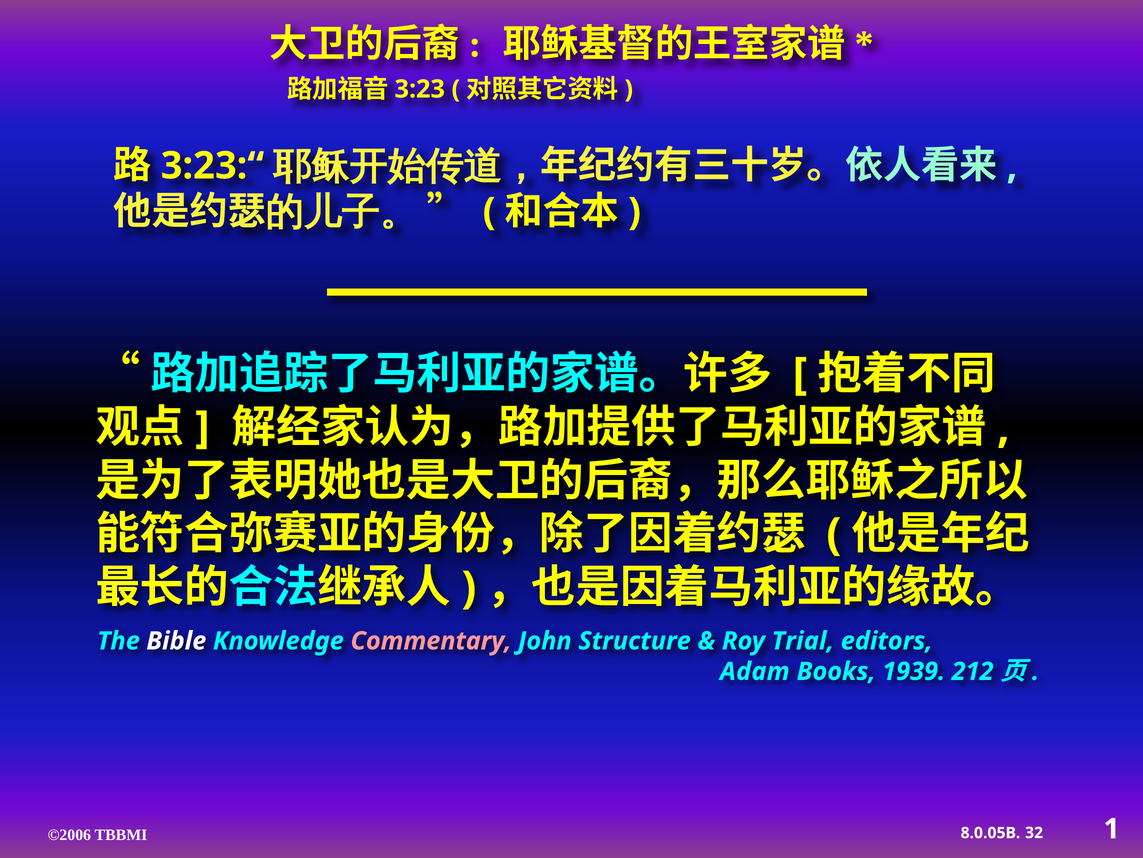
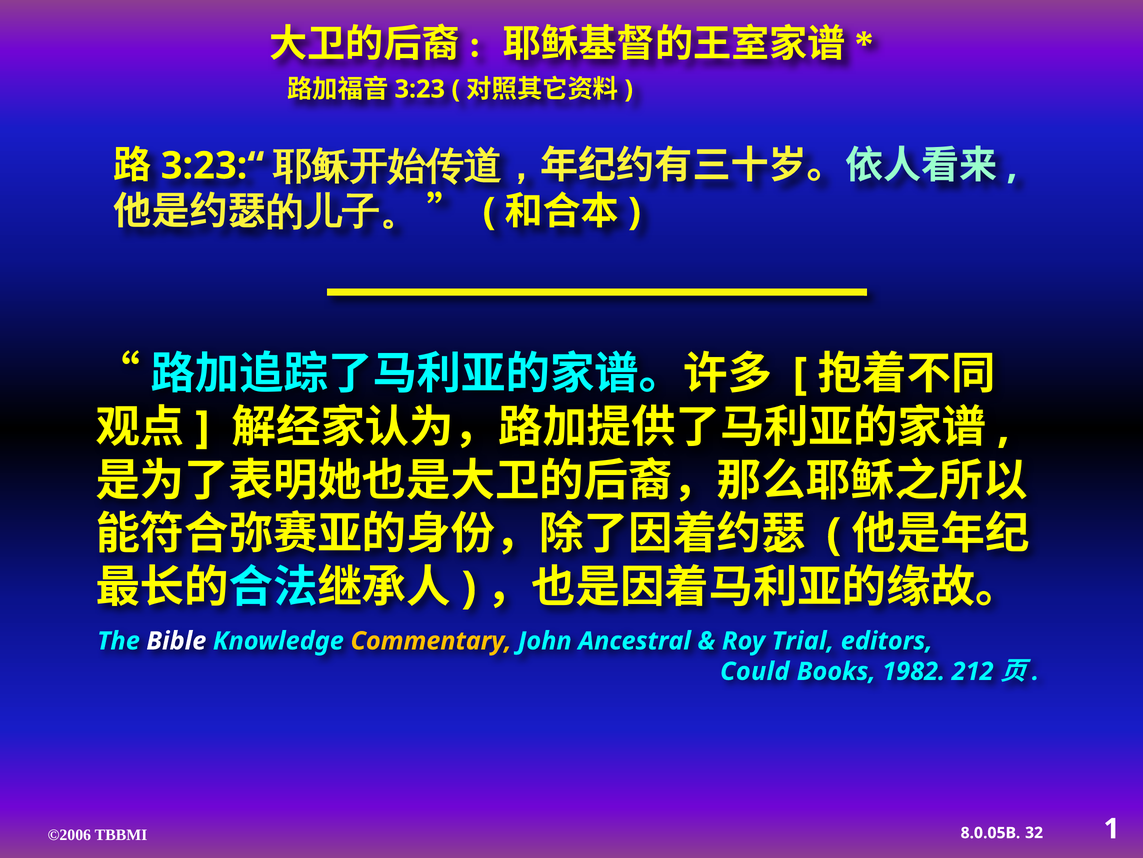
Commentary colour: pink -> yellow
Structure: Structure -> Ancestral
Adam: Adam -> Could
1939: 1939 -> 1982
